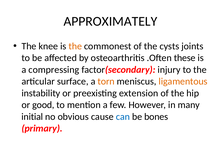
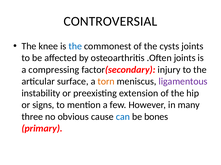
APPROXIMATELY: APPROXIMATELY -> CONTROVERSIAL
the at (75, 46) colour: orange -> blue
.Often these: these -> joints
ligamentous colour: orange -> purple
good: good -> signs
initial: initial -> three
